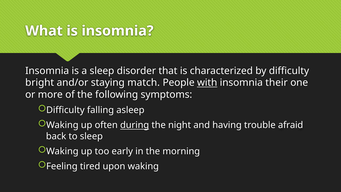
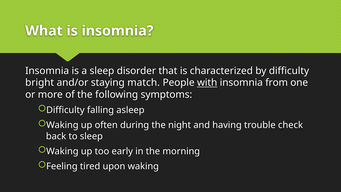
their: their -> from
during underline: present -> none
afraid: afraid -> check
